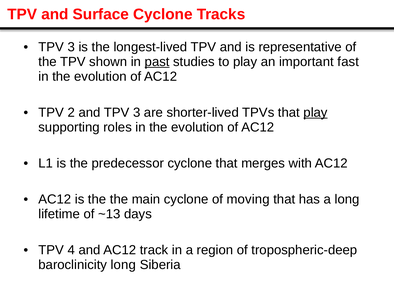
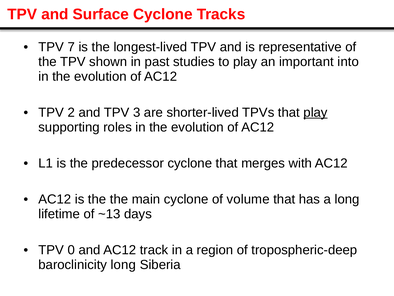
3 at (71, 47): 3 -> 7
past underline: present -> none
fast: fast -> into
moving: moving -> volume
4: 4 -> 0
